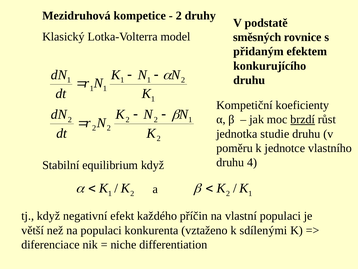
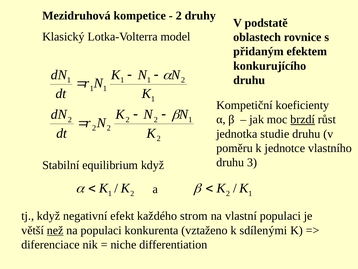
směsných: směsných -> oblastech
4: 4 -> 3
příčin: příčin -> strom
než underline: none -> present
